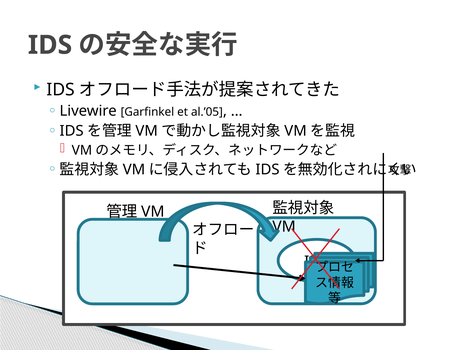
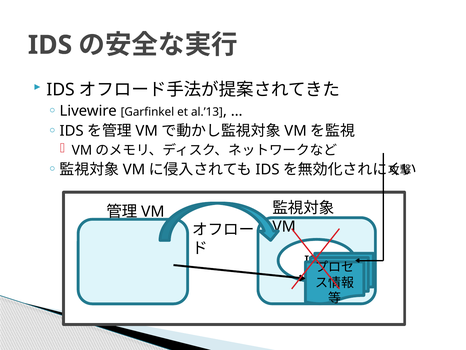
al.’05: al.’05 -> al.’13
